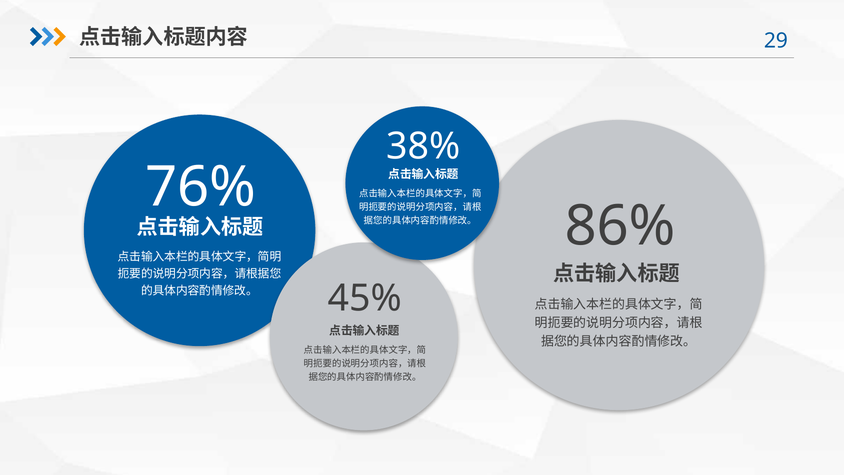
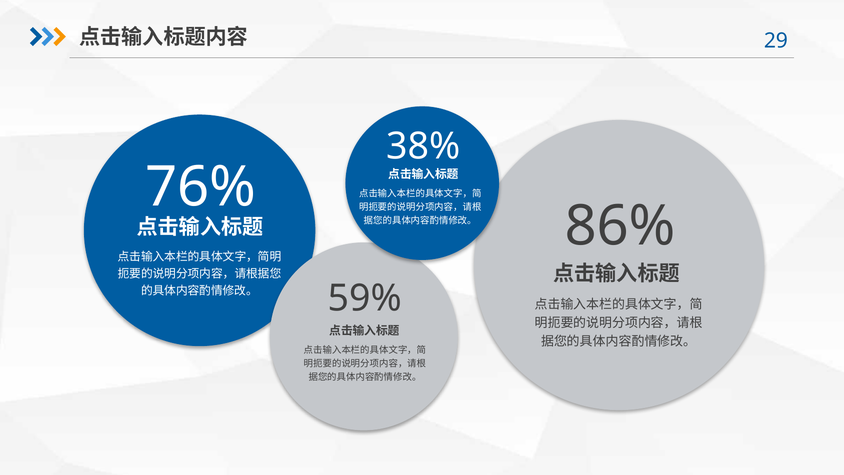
45%: 45% -> 59%
